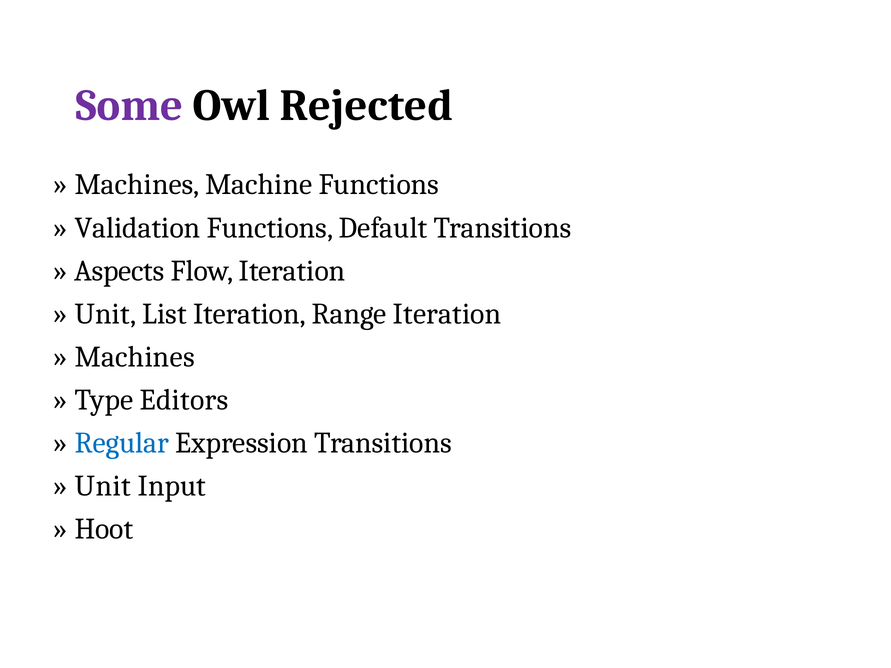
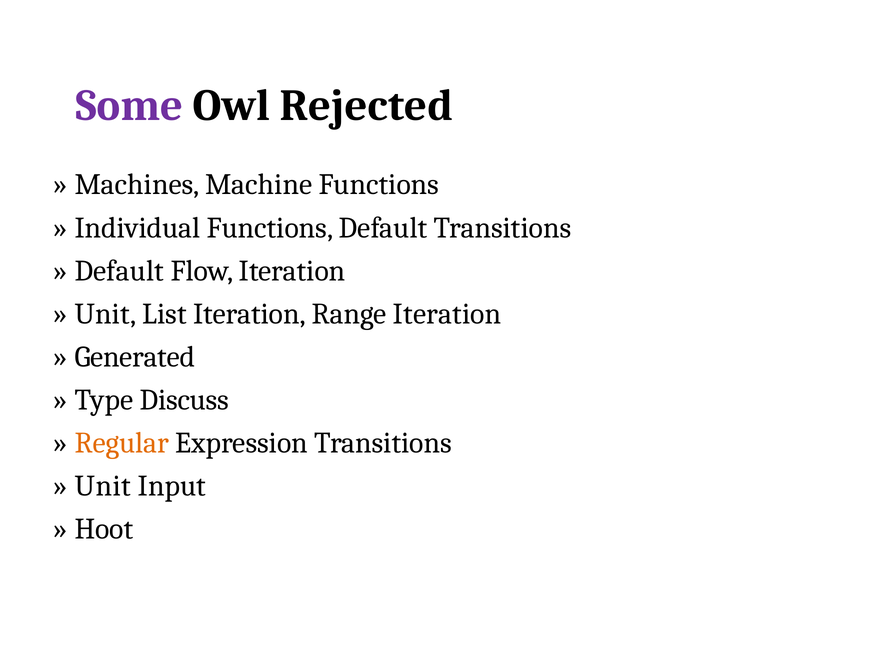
Validation: Validation -> Individual
Aspects at (119, 271): Aspects -> Default
Machines at (135, 357): Machines -> Generated
Editors: Editors -> Discuss
Regular colour: blue -> orange
